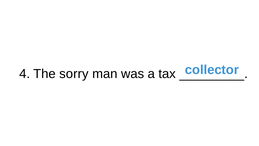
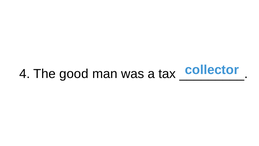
sorry: sorry -> good
